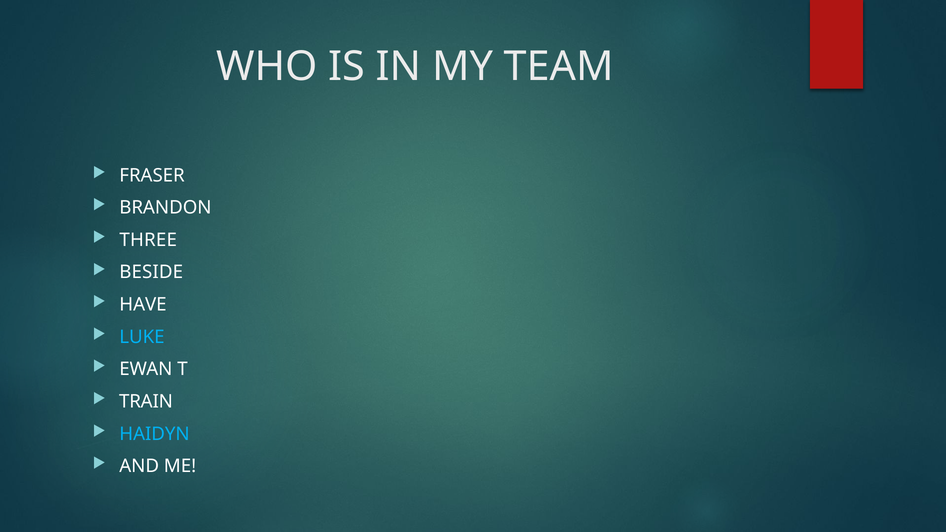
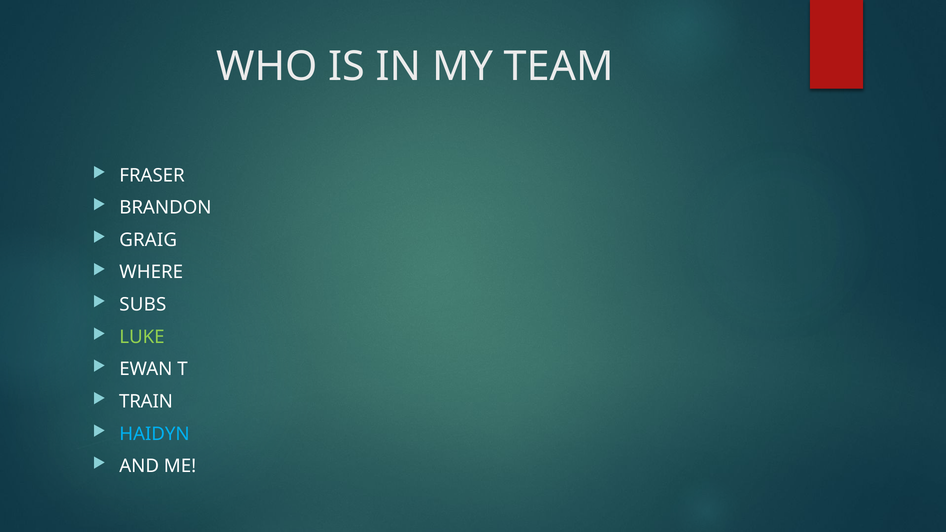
THREE: THREE -> GRAIG
BESIDE: BESIDE -> WHERE
HAVE: HAVE -> SUBS
LUKE colour: light blue -> light green
